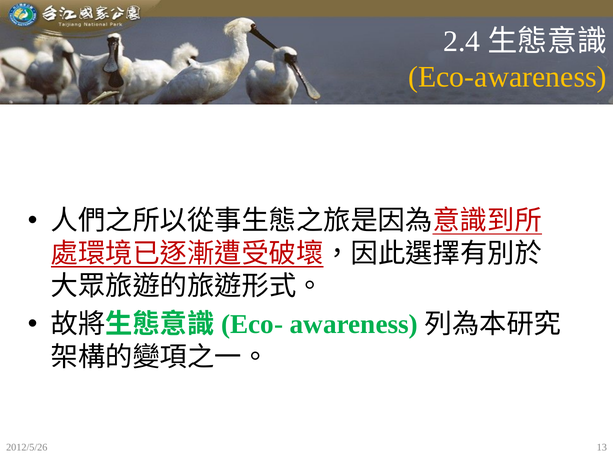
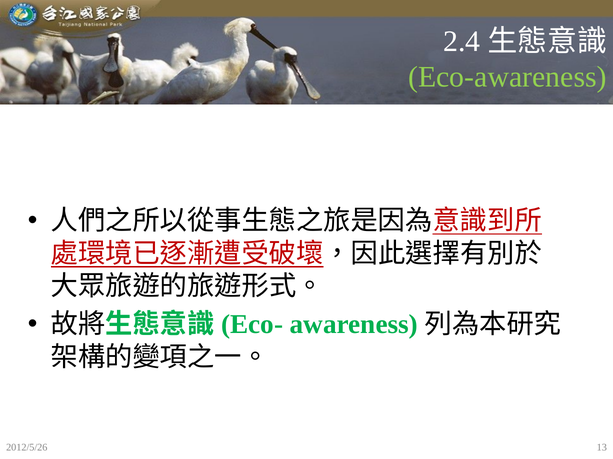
Eco-awareness colour: yellow -> light green
